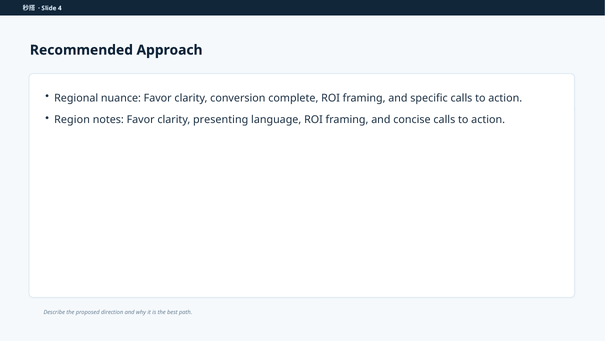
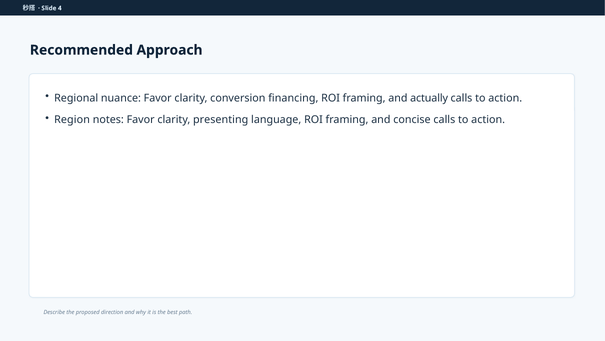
complete: complete -> financing
specific: specific -> actually
